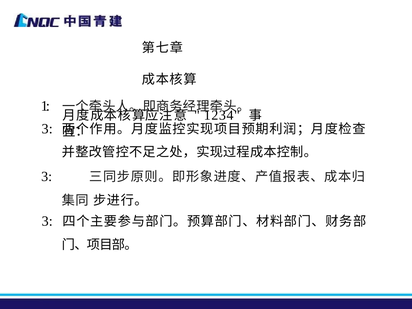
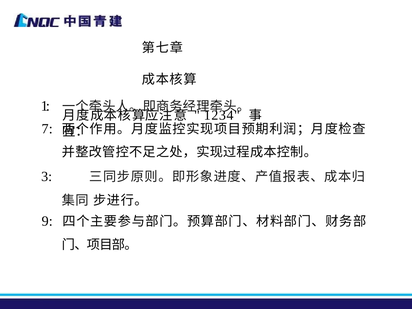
3 at (47, 129): 3 -> 7
3 at (47, 221): 3 -> 9
